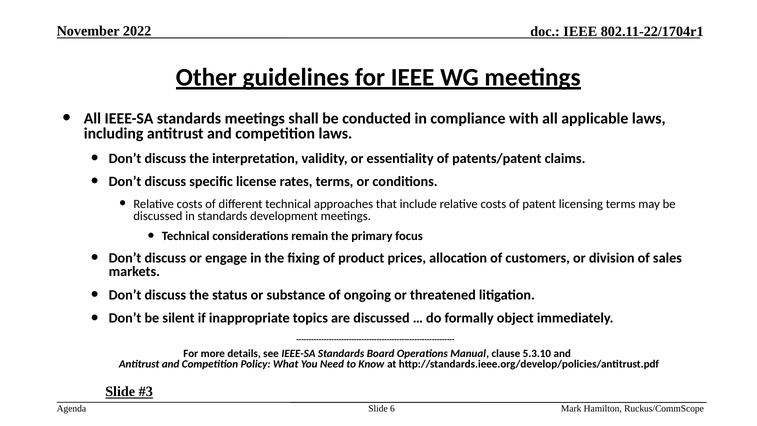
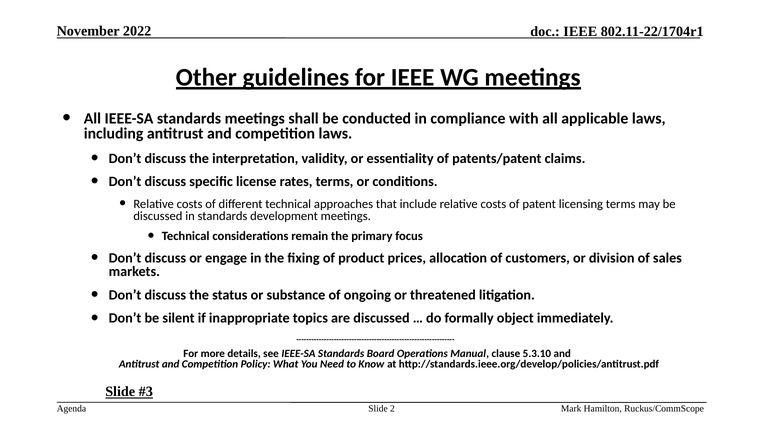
6: 6 -> 2
